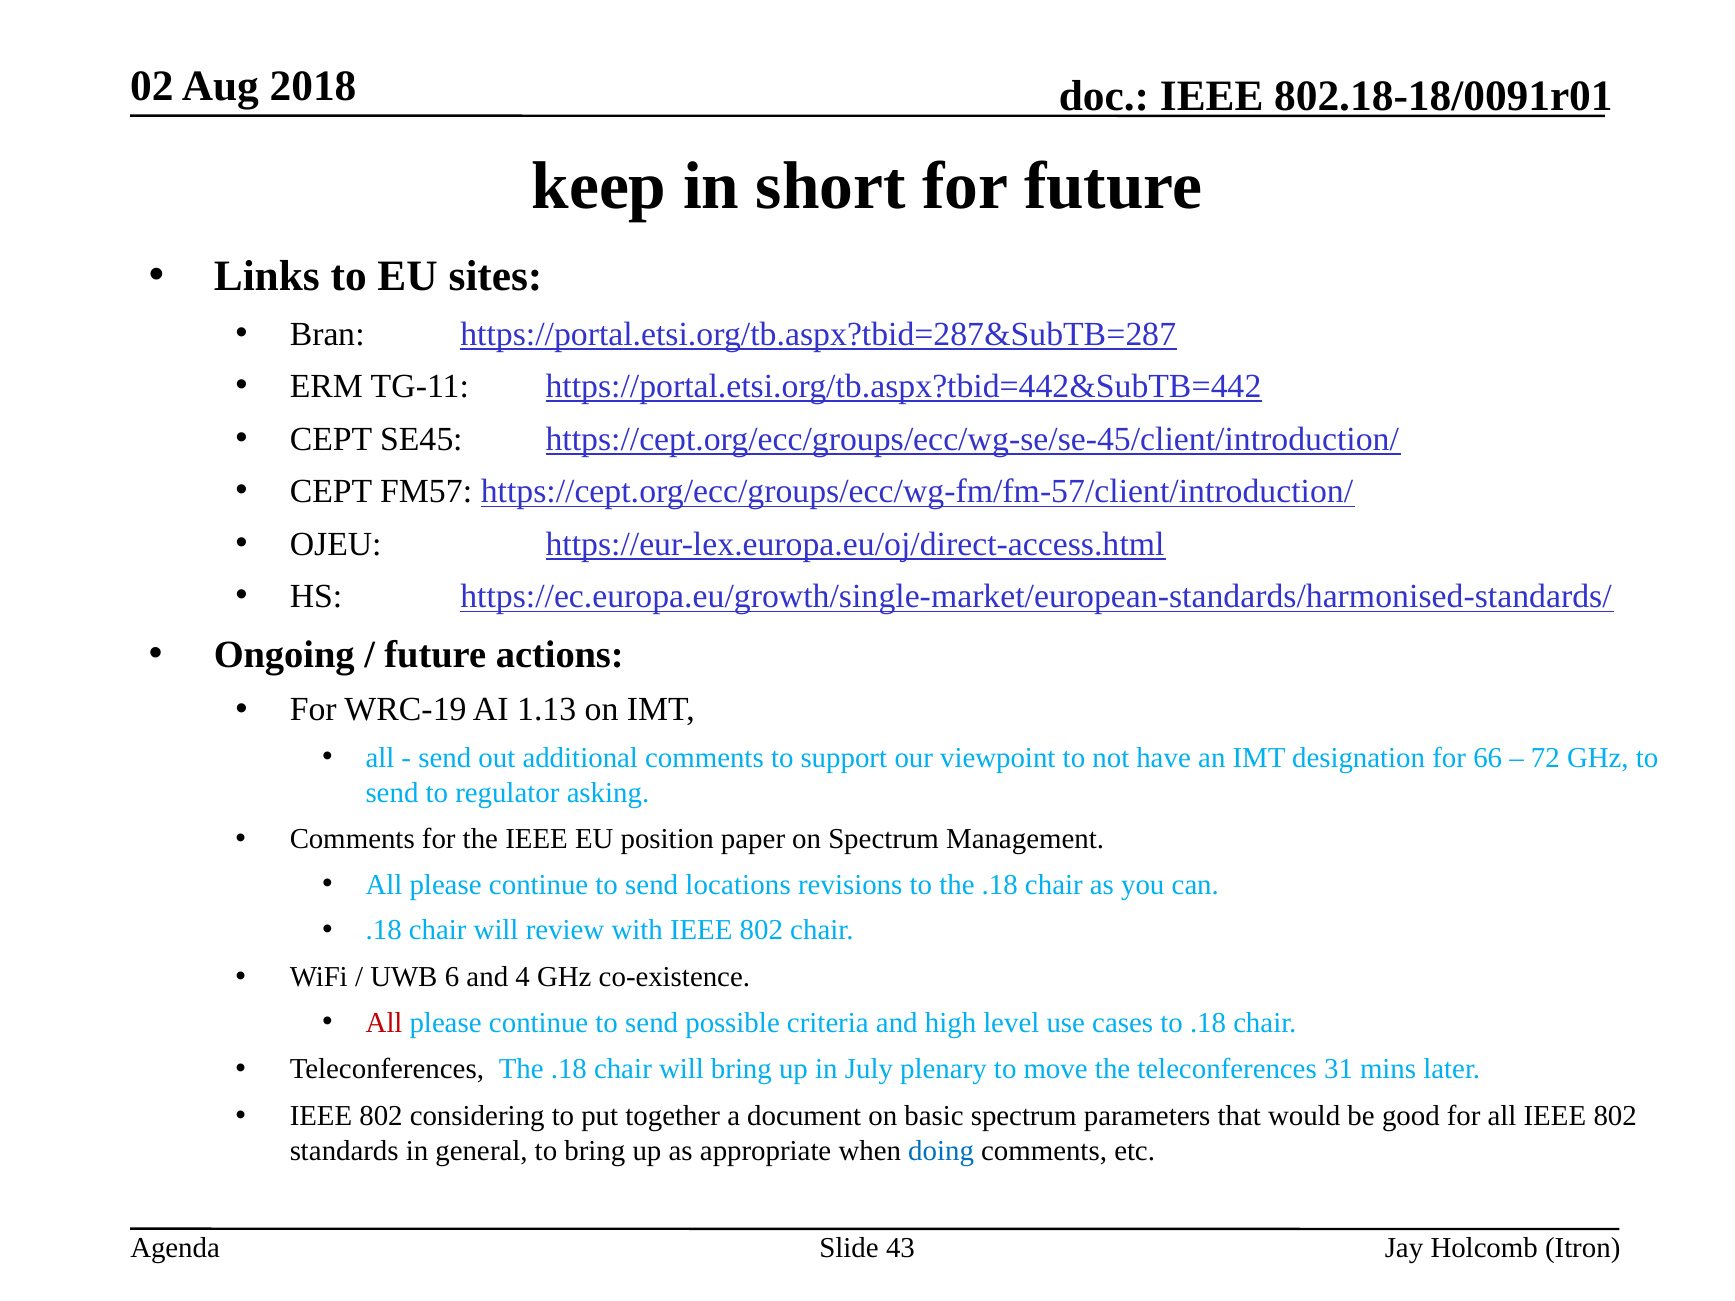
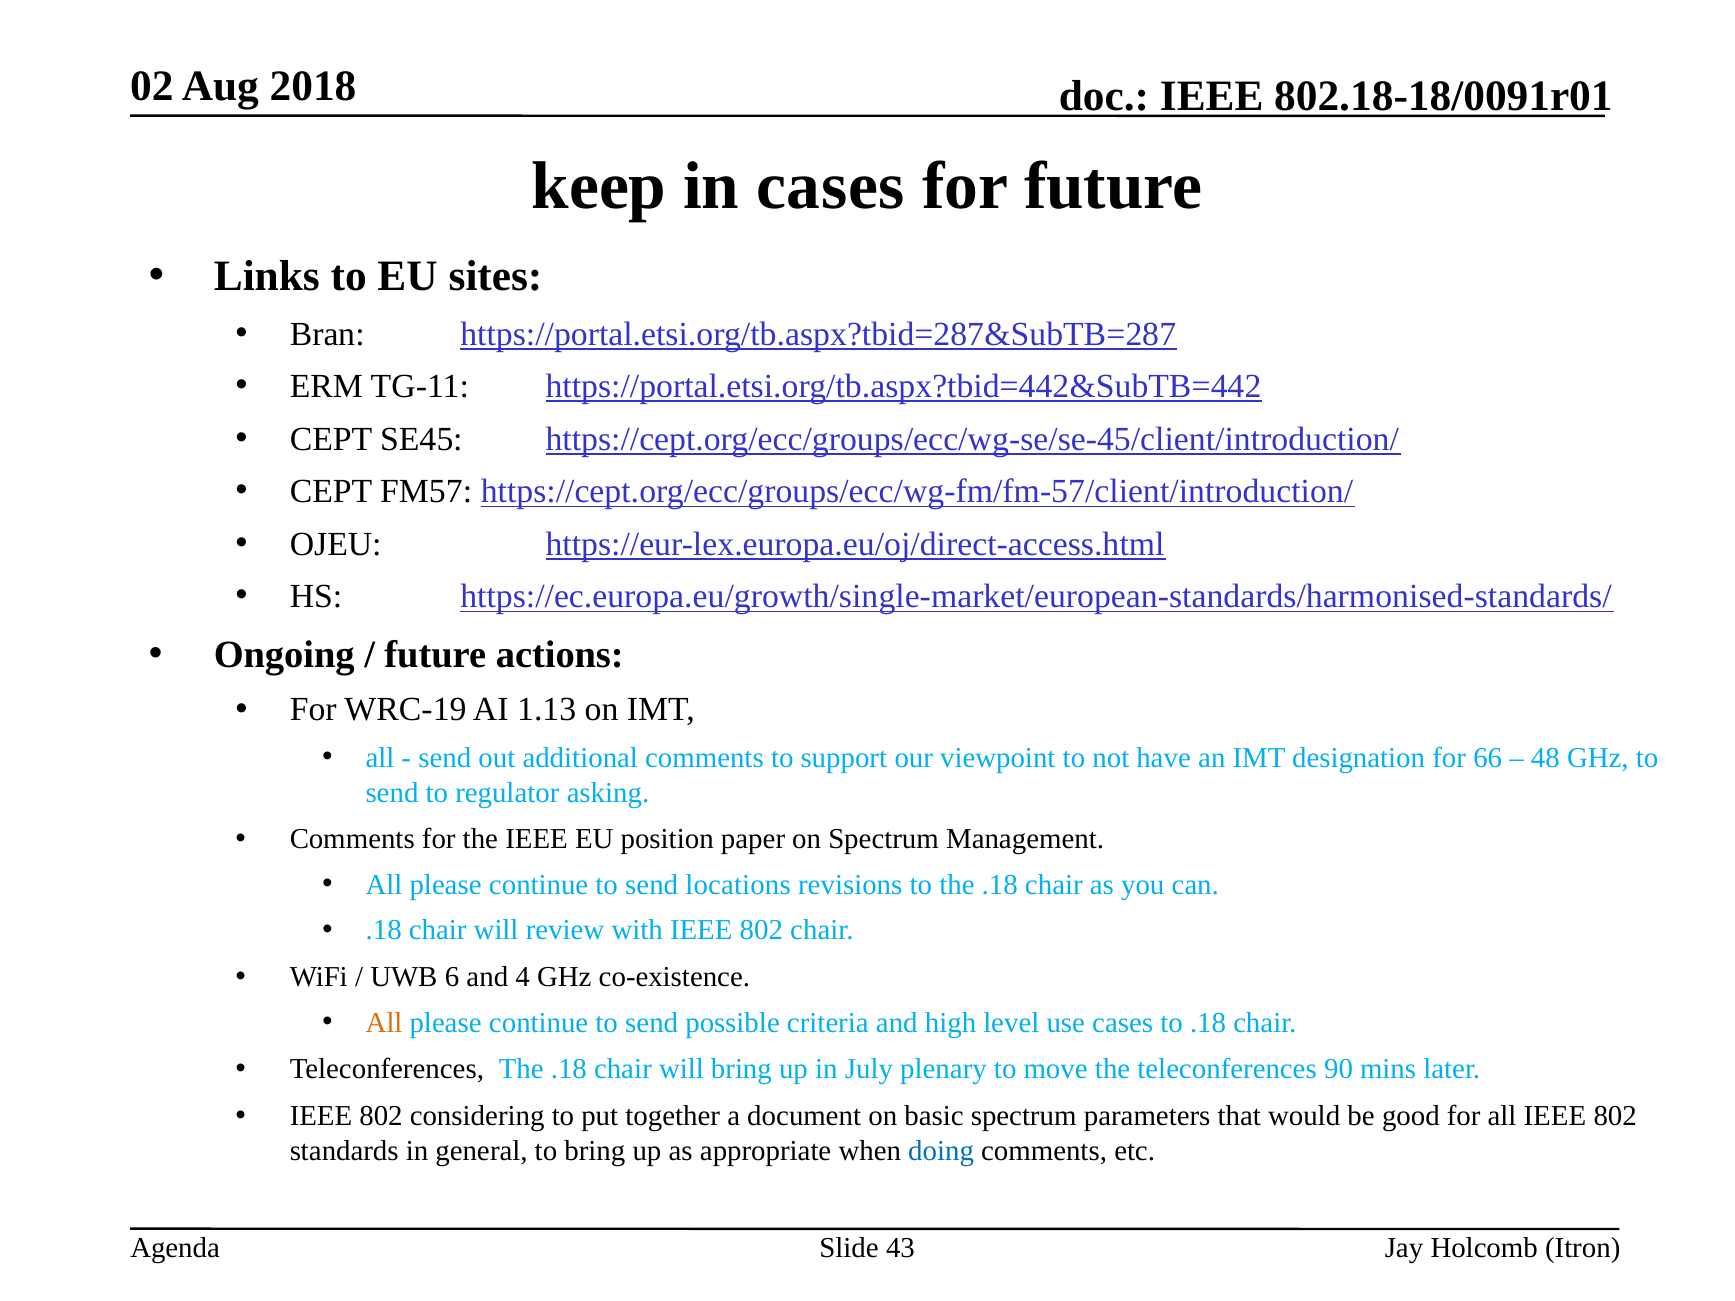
in short: short -> cases
72: 72 -> 48
All at (384, 1023) colour: red -> orange
31: 31 -> 90
